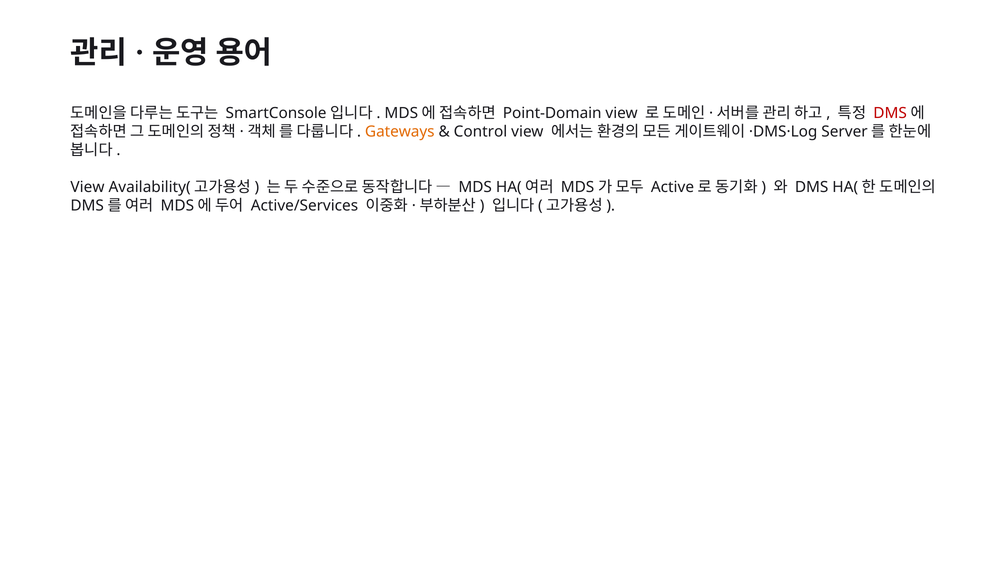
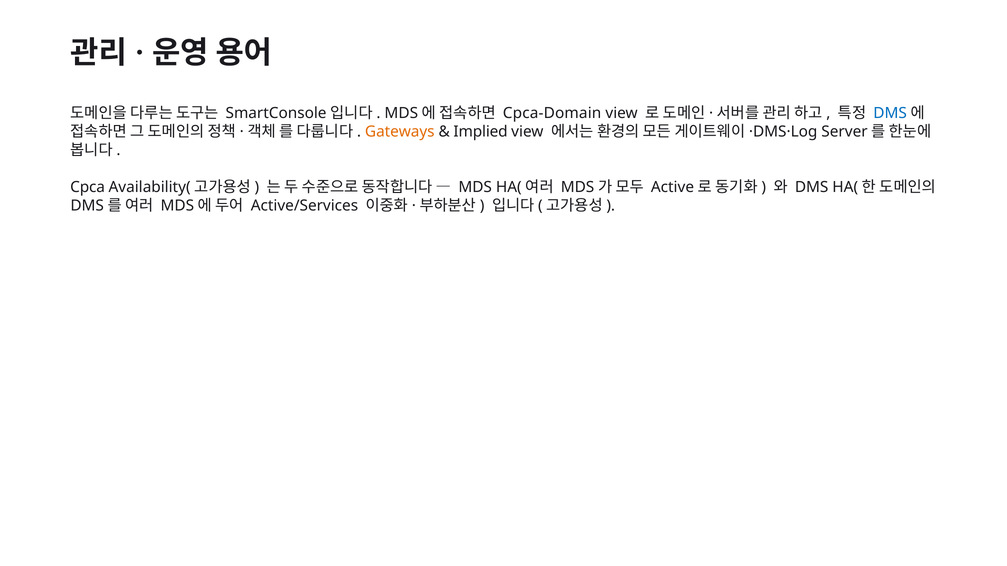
Point-Domain: Point-Domain -> Cpca-Domain
DMS at (890, 113) colour: red -> blue
Control: Control -> Implied
View at (87, 187): View -> Cpca
